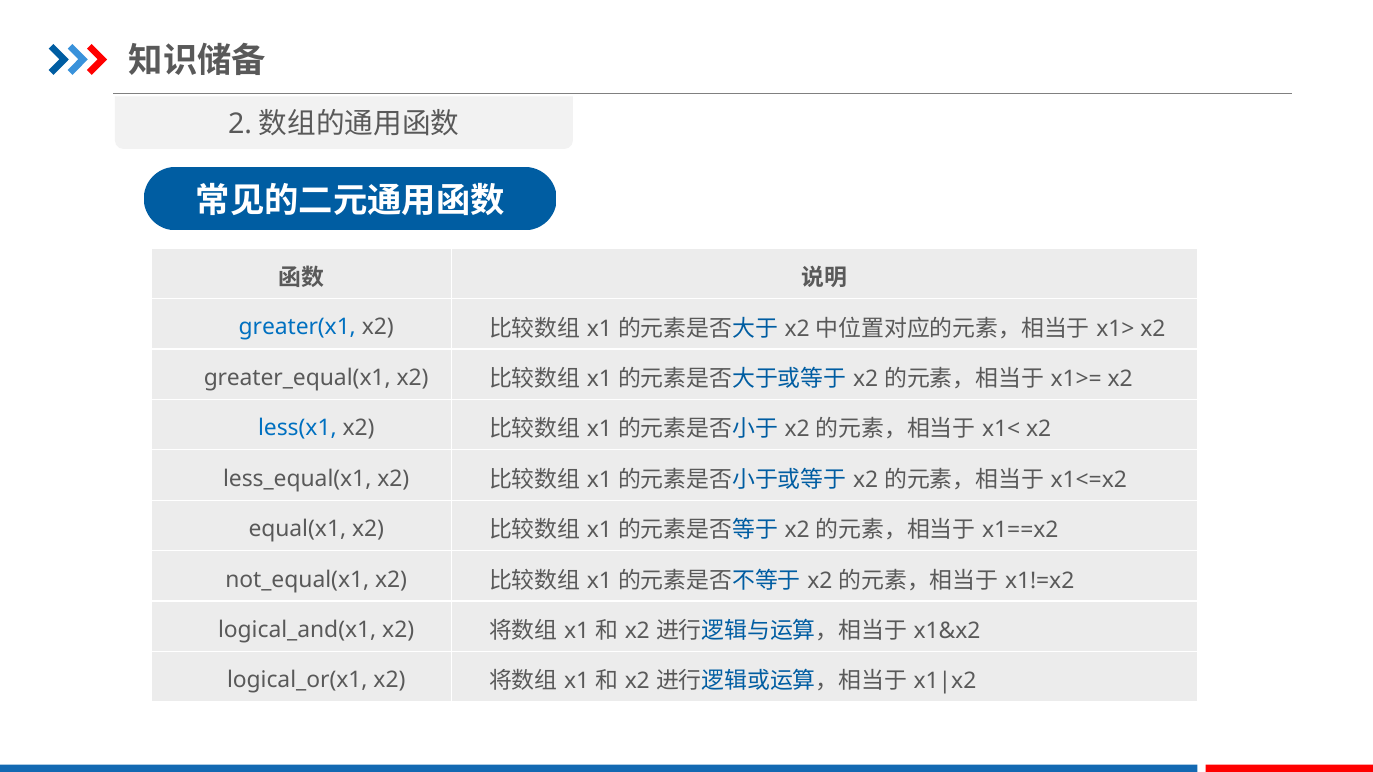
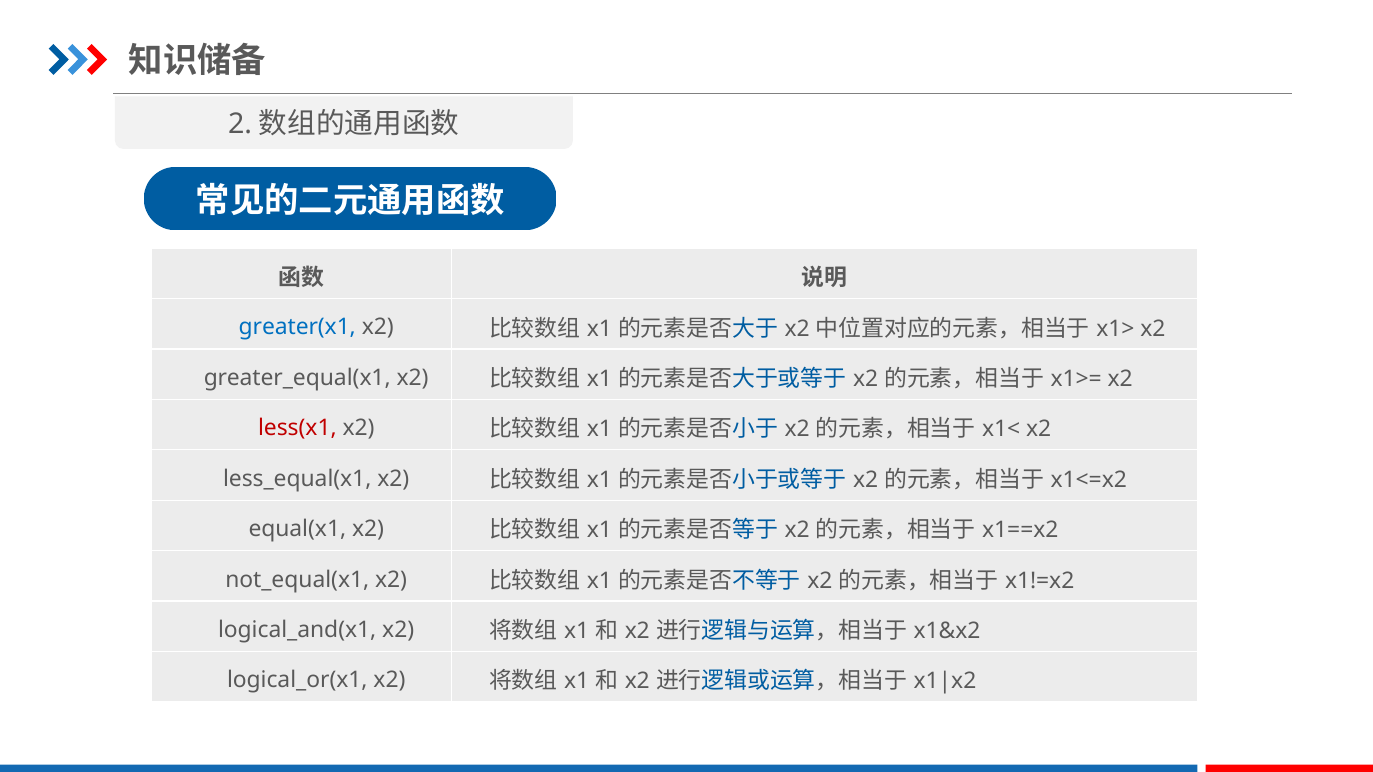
less(x1 colour: blue -> red
